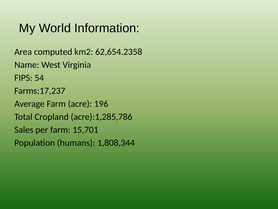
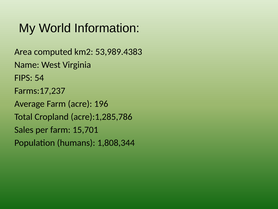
62,654.2358: 62,654.2358 -> 53,989.4383
